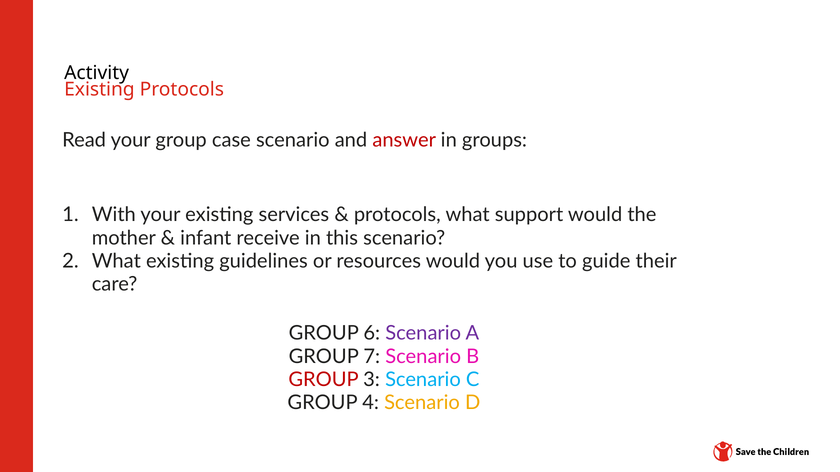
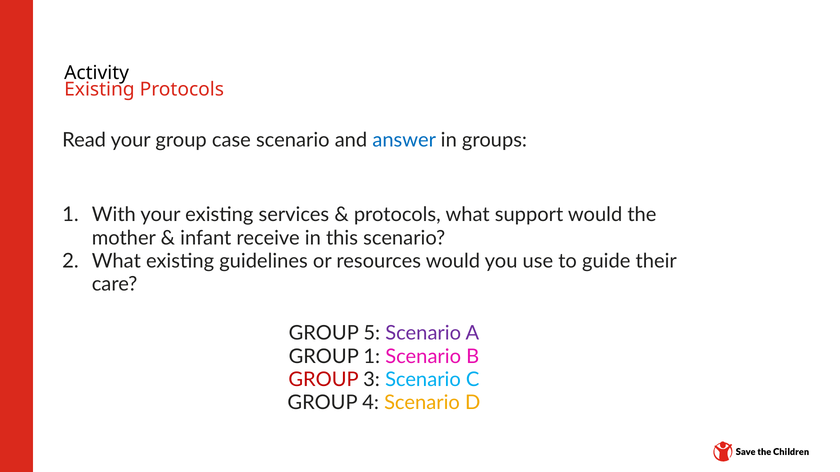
answer colour: red -> blue
6: 6 -> 5
GROUP 7: 7 -> 1
